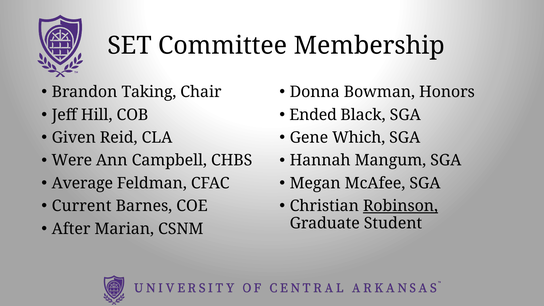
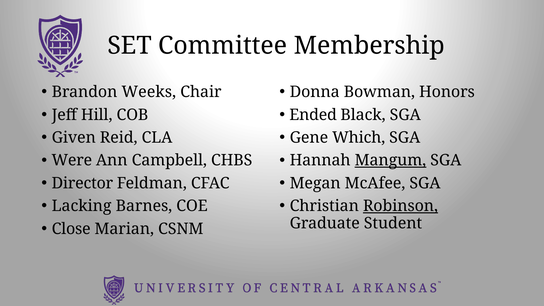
Taking: Taking -> Weeks
Mangum underline: none -> present
Average: Average -> Director
Current: Current -> Lacking
After: After -> Close
